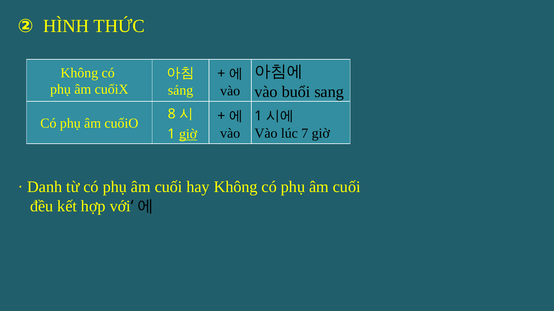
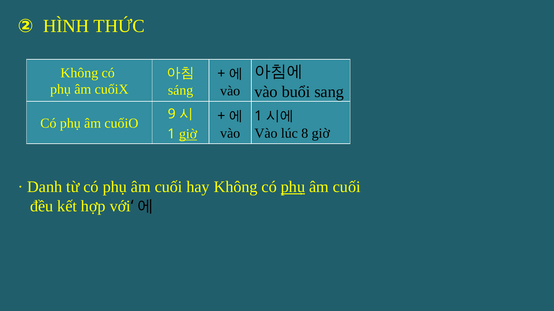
8: 8 -> 9
7: 7 -> 8
phụ at (293, 187) underline: none -> present
